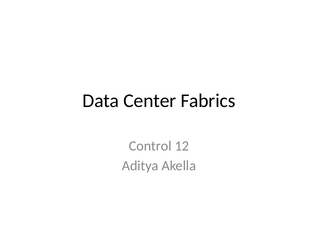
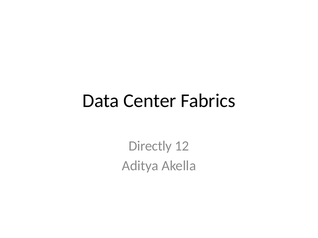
Control: Control -> Directly
